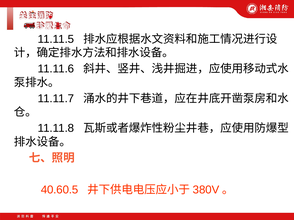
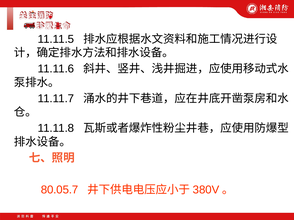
40.60.5: 40.60.5 -> 80.05.7
